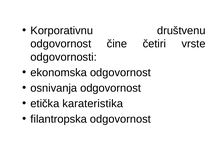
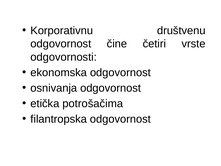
karateristika: karateristika -> potrošačima
